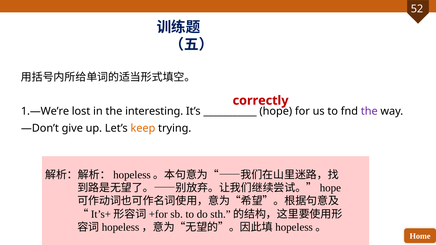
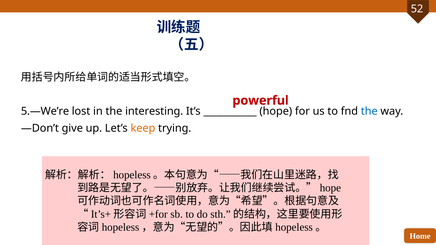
correctly: correctly -> powerful
1.—We’re: 1.—We’re -> 5.—We’re
the at (369, 111) colour: purple -> blue
